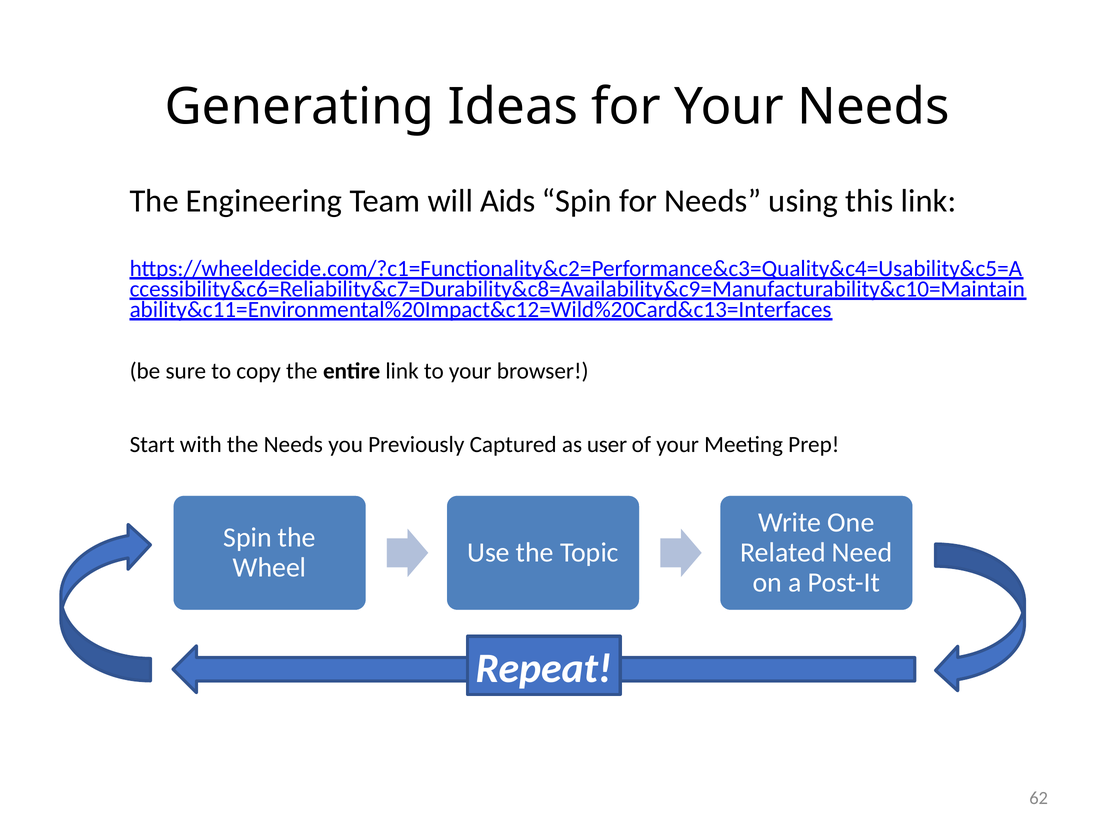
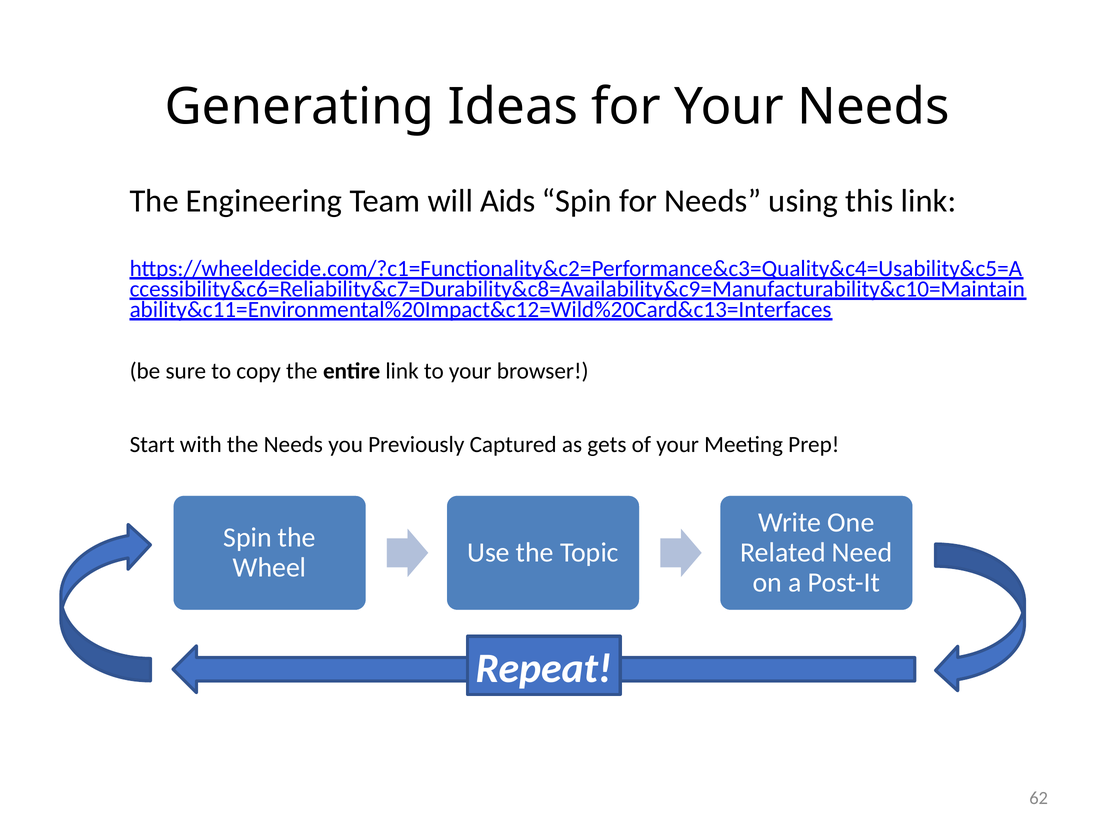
user: user -> gets
